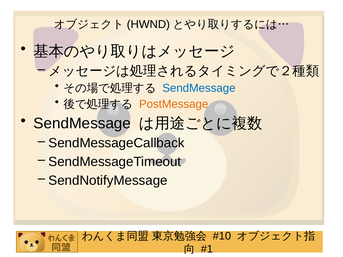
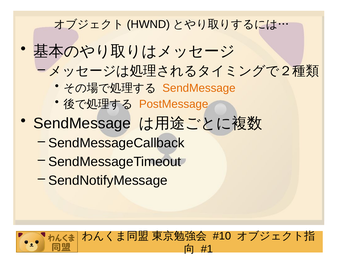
SendMessage at (199, 88) colour: blue -> orange
